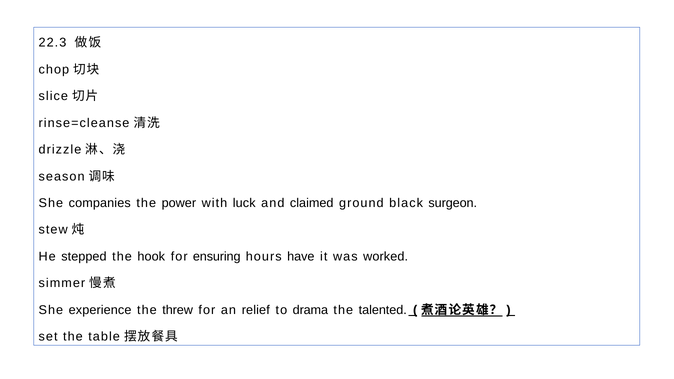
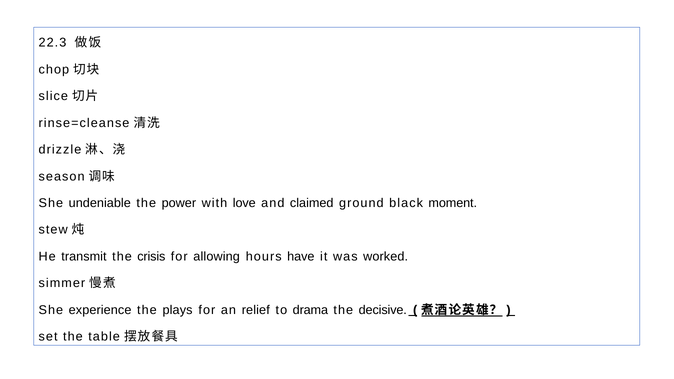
companies: companies -> undeniable
luck: luck -> love
surgeon: surgeon -> moment
stepped: stepped -> transmit
hook: hook -> crisis
ensuring: ensuring -> allowing
threw: threw -> plays
talented: talented -> decisive
